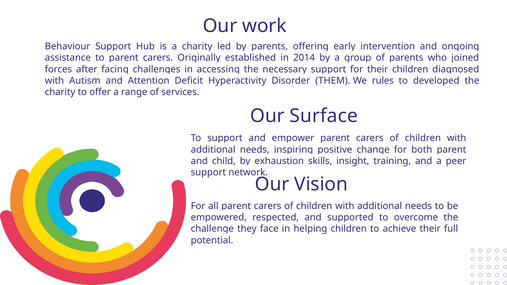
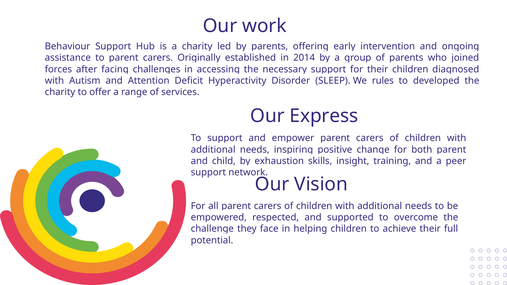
THEM: THEM -> SLEEP
Surface: Surface -> Express
